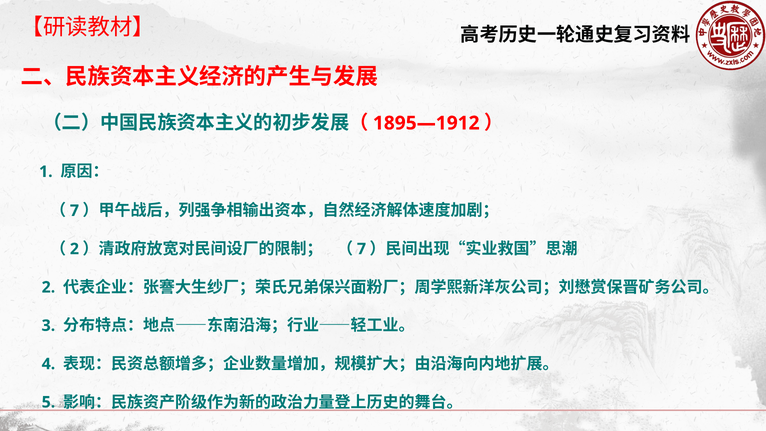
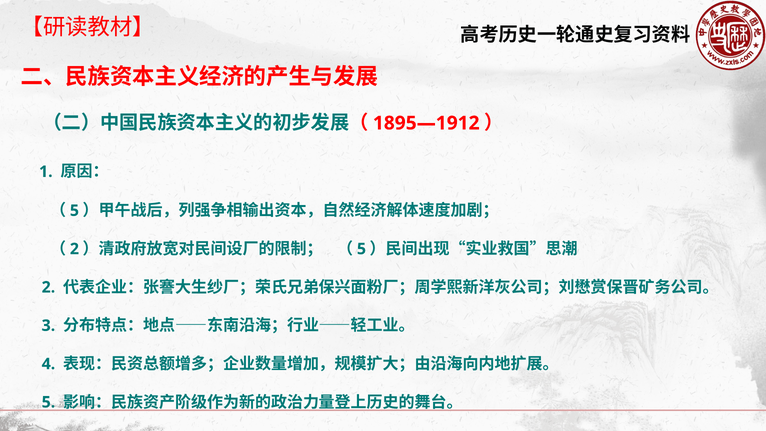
7 at (74, 211): 7 -> 5
7 at (361, 249): 7 -> 5
